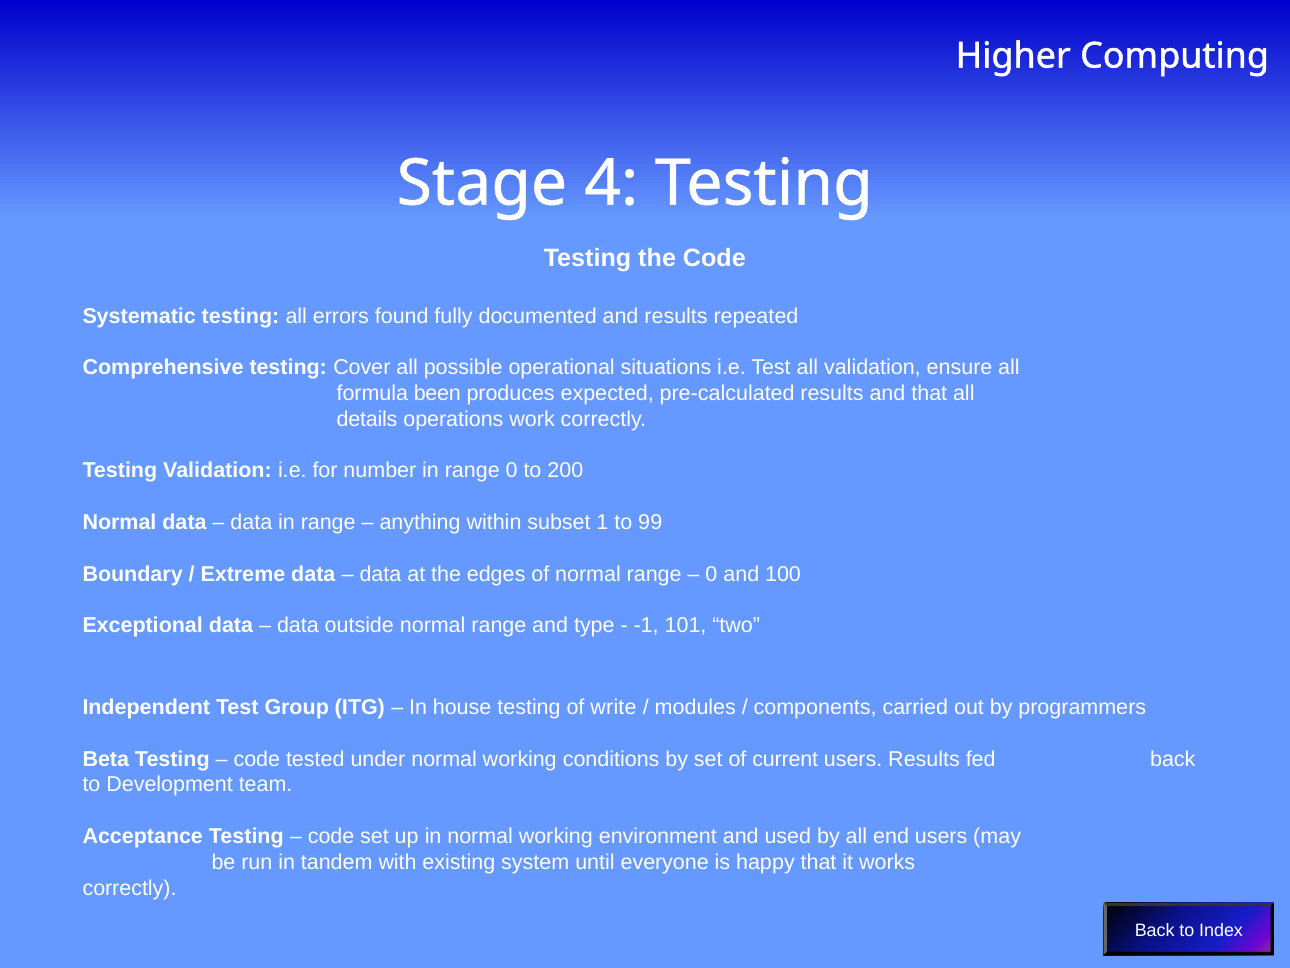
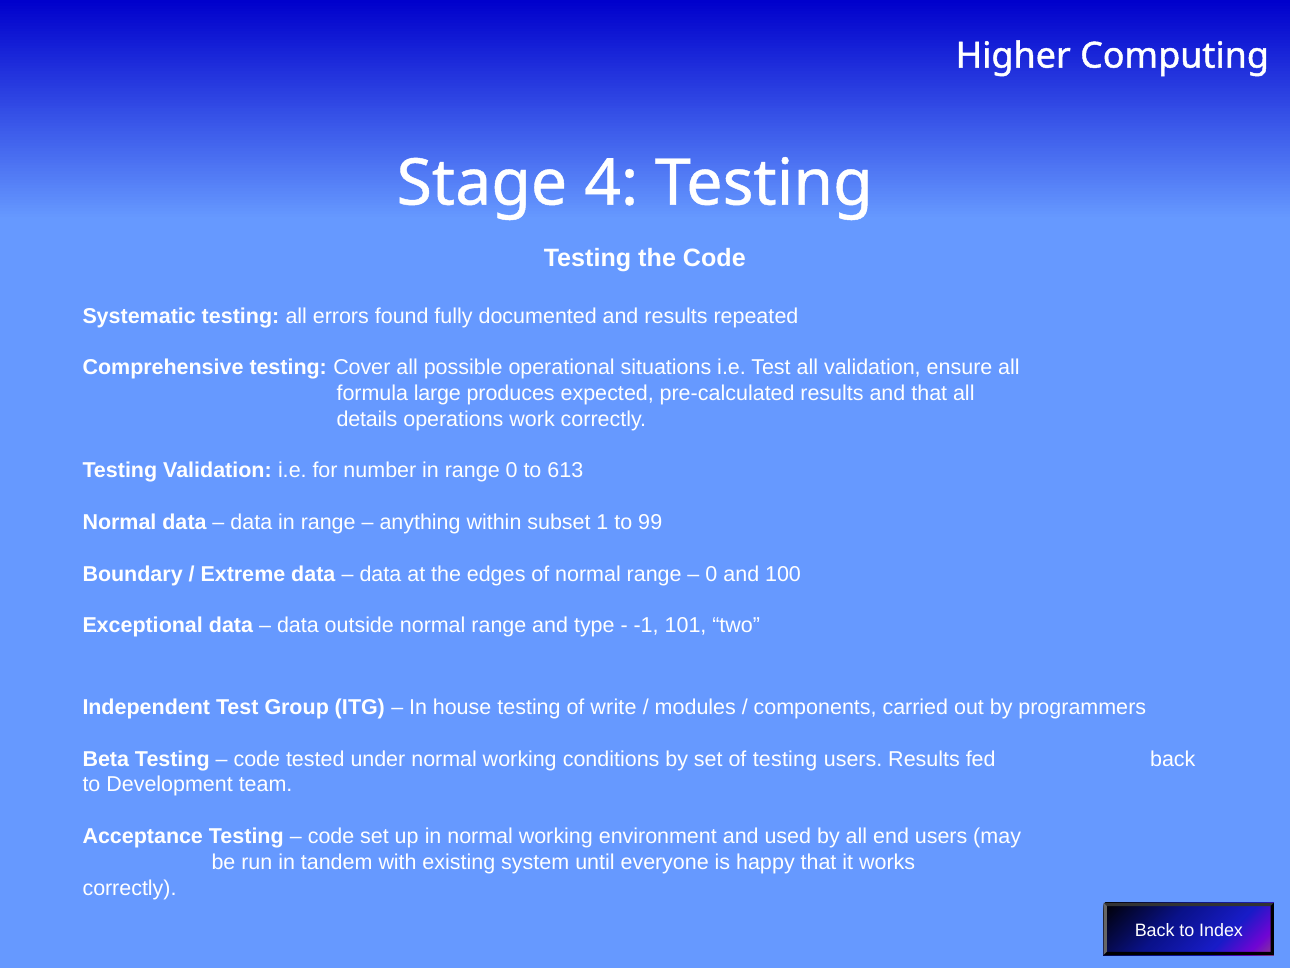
been: been -> large
200: 200 -> 613
of current: current -> testing
